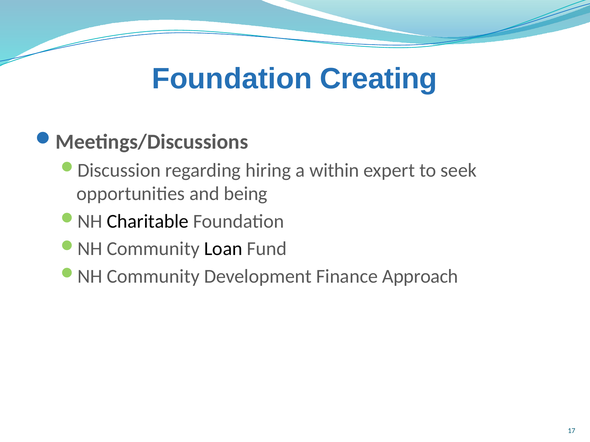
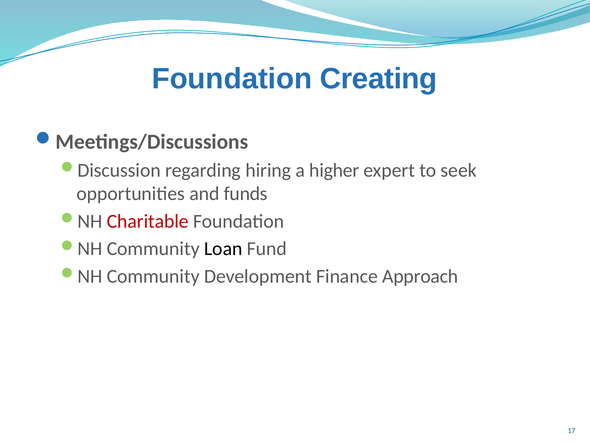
within: within -> higher
being: being -> funds
Charitable colour: black -> red
